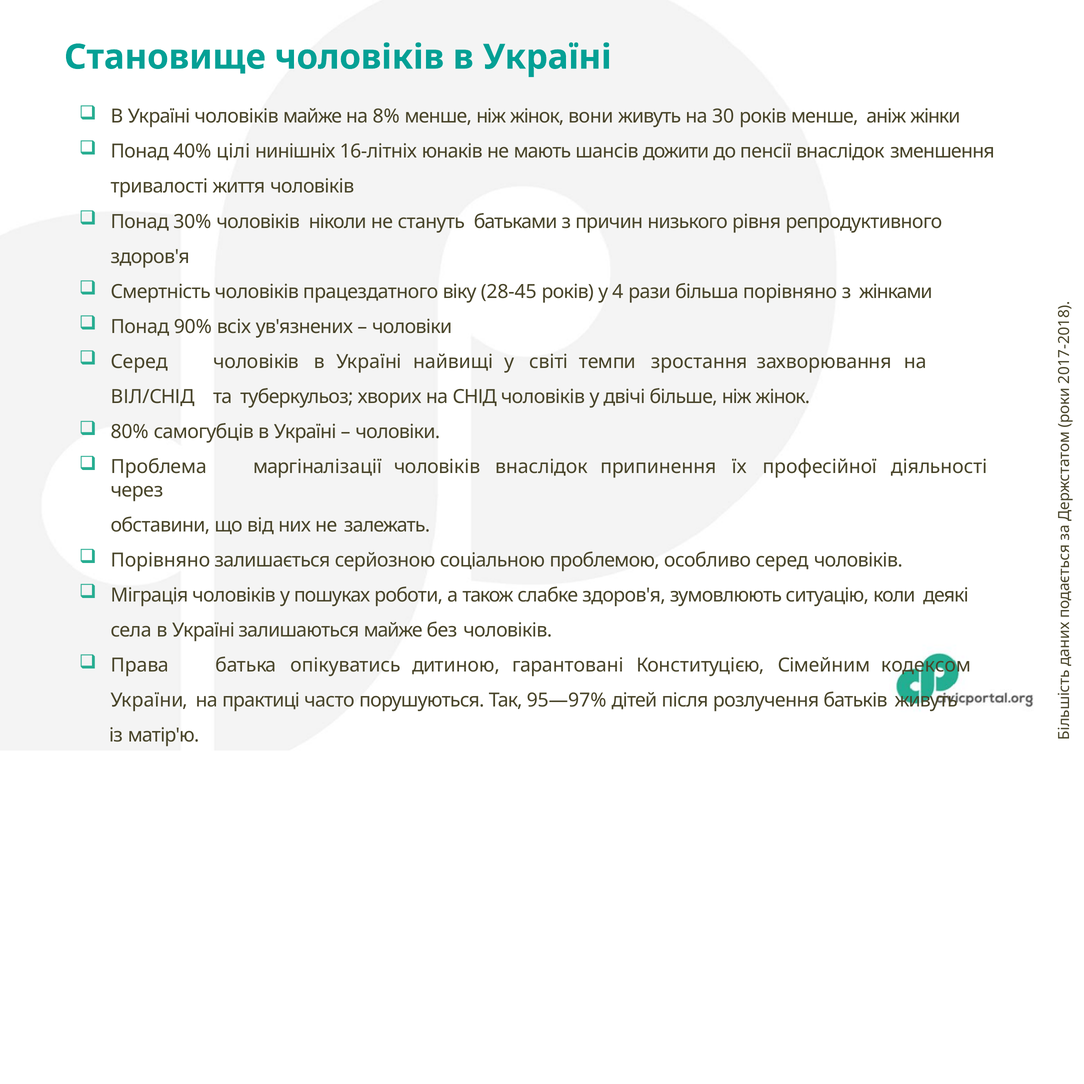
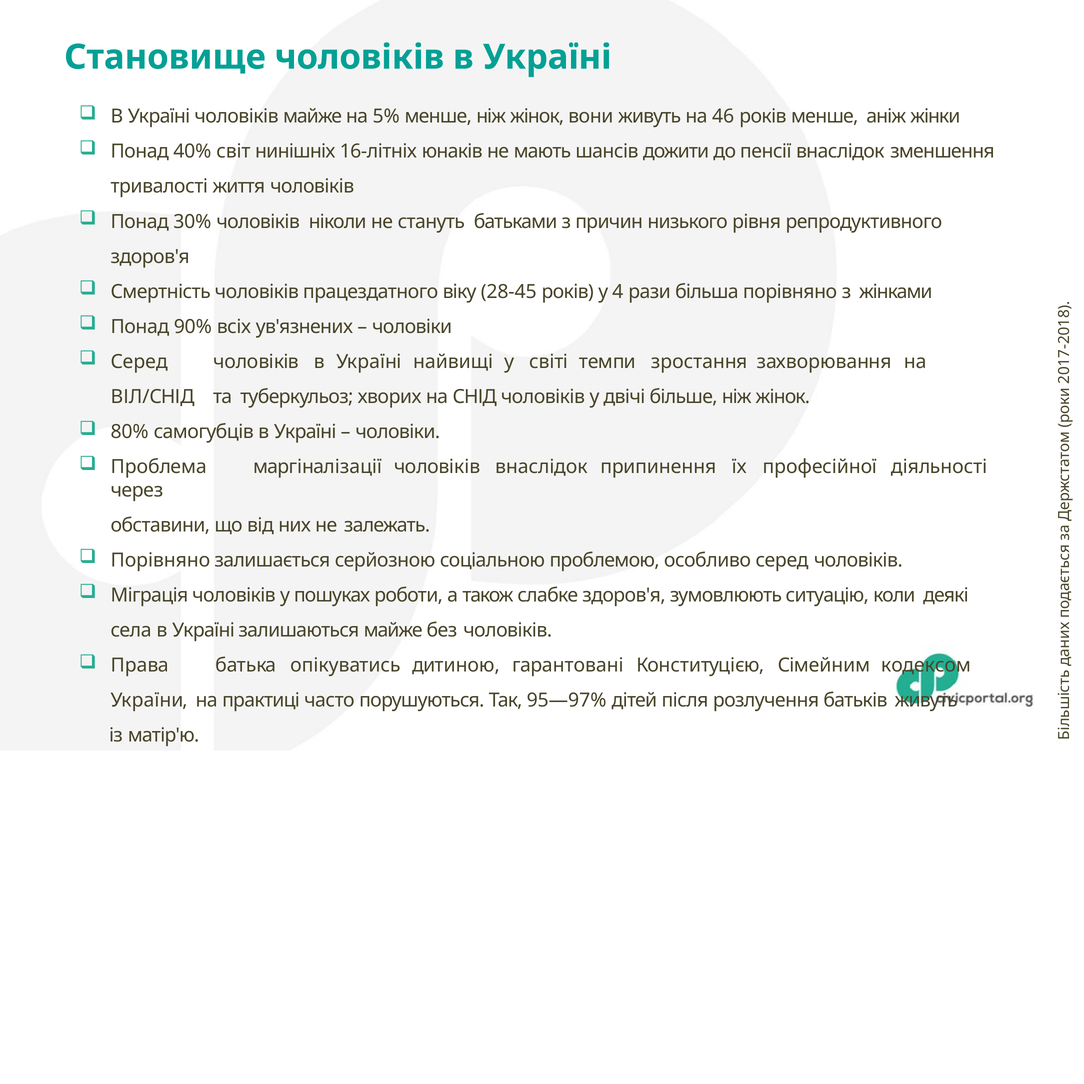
8%: 8% -> 5%
30: 30 -> 46
цілі: цілі -> світ
